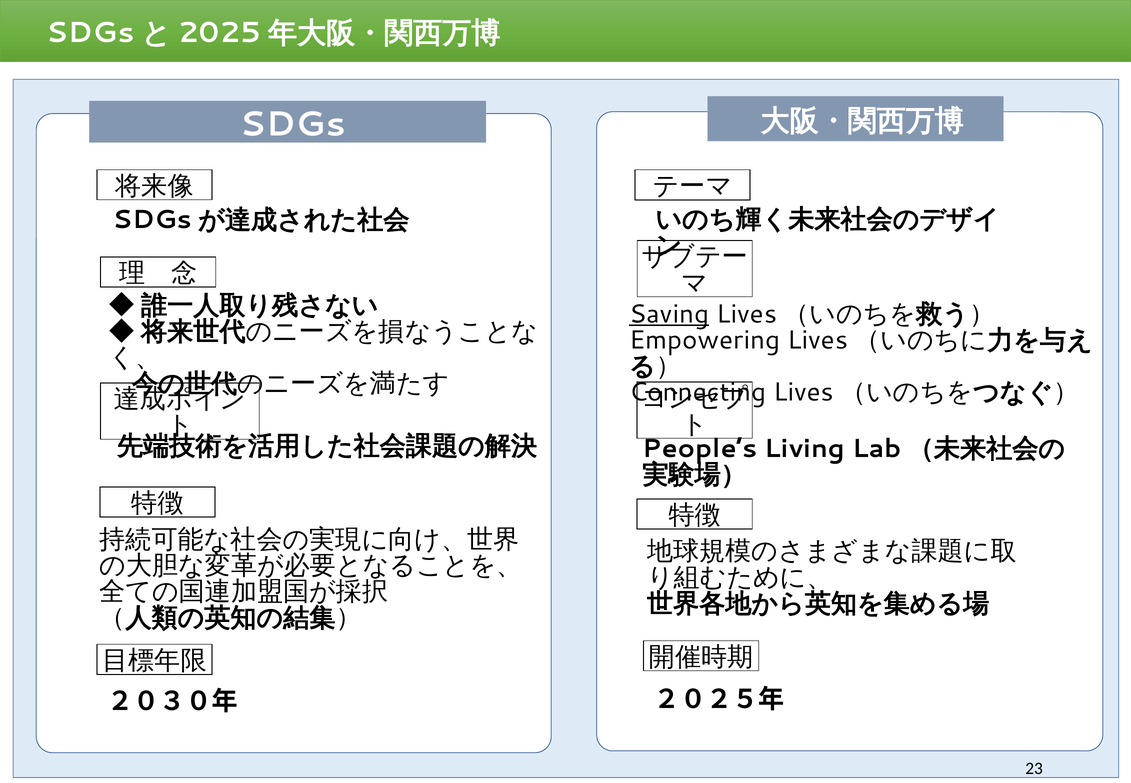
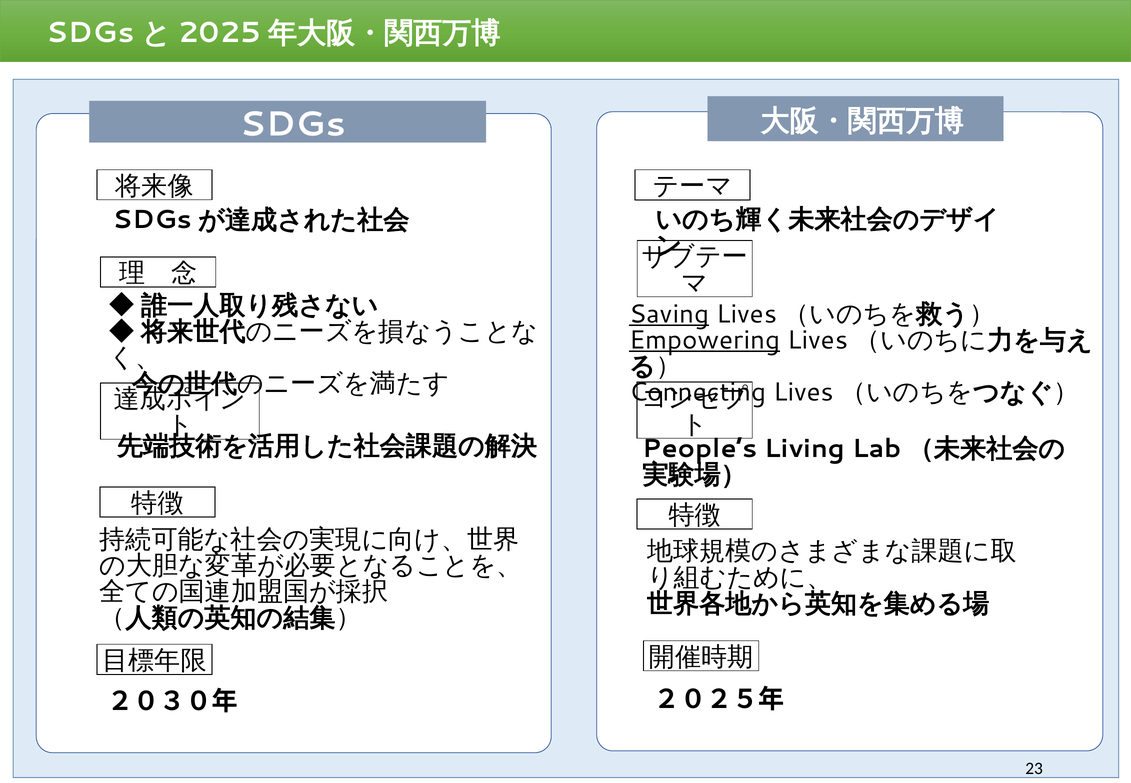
Empowering underline: none -> present
